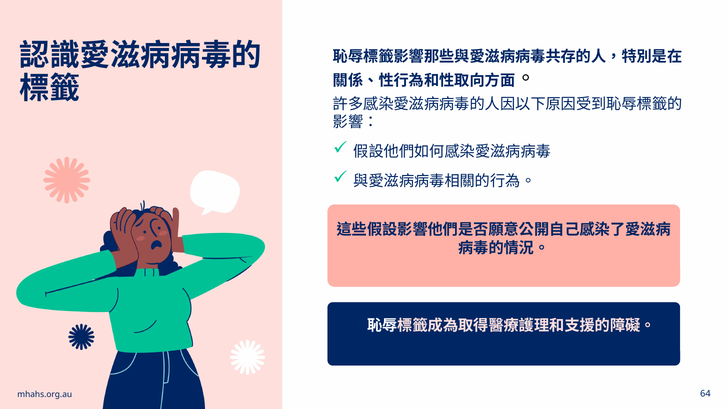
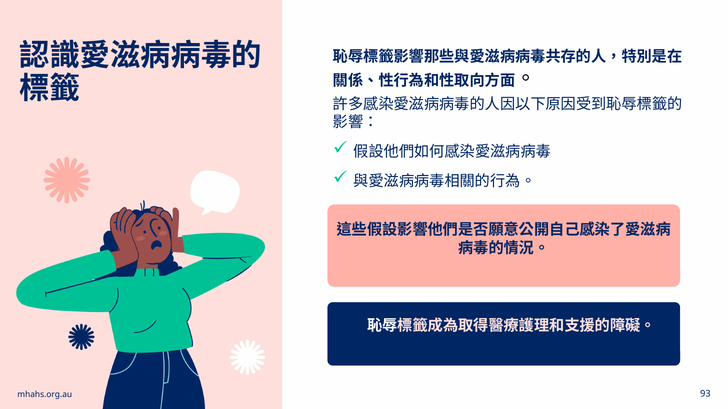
64: 64 -> 93
